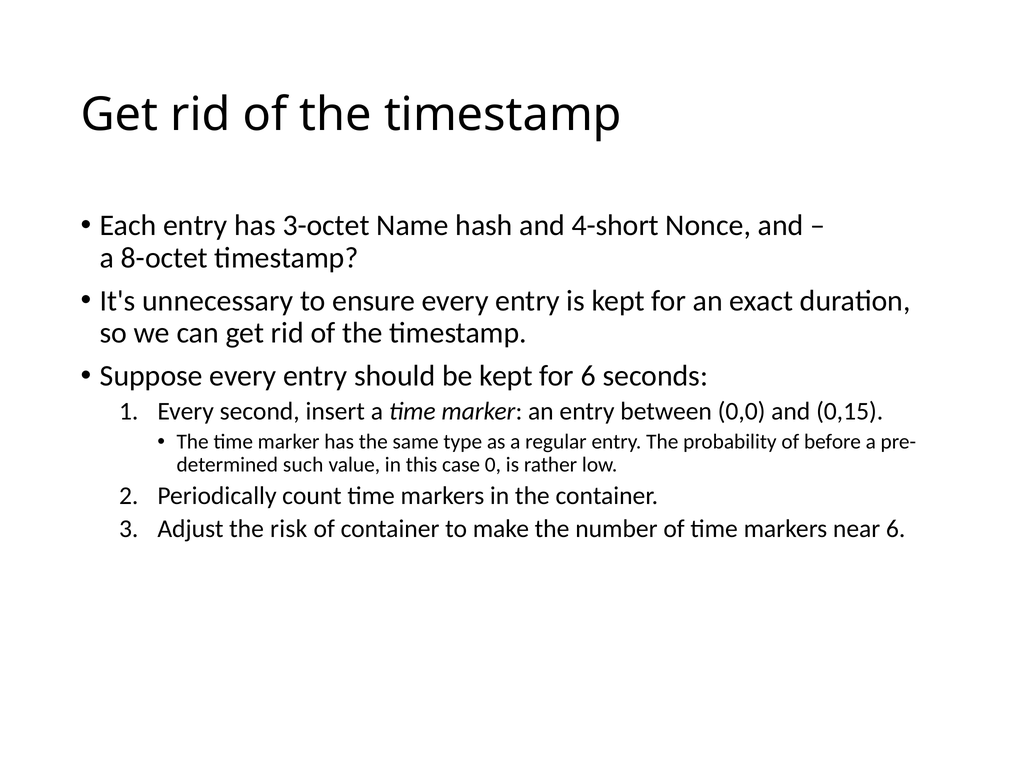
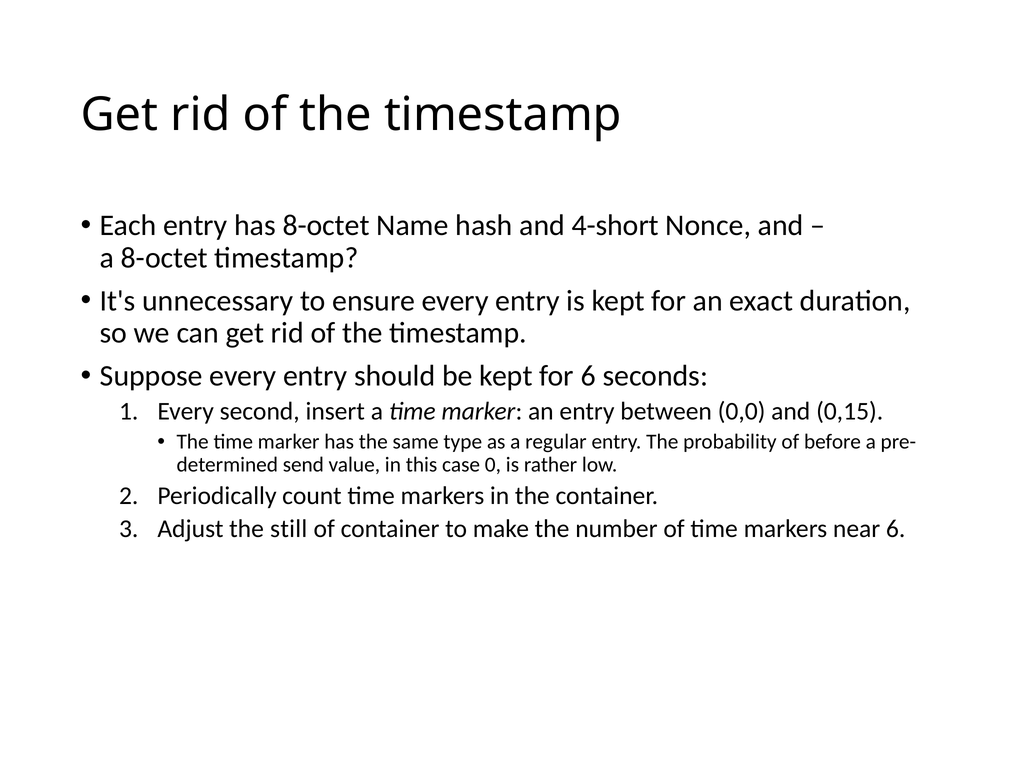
has 3-octet: 3-octet -> 8-octet
such: such -> send
risk: risk -> still
